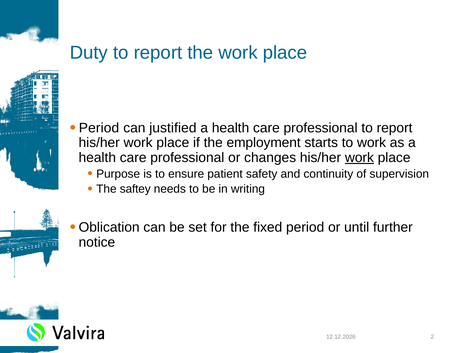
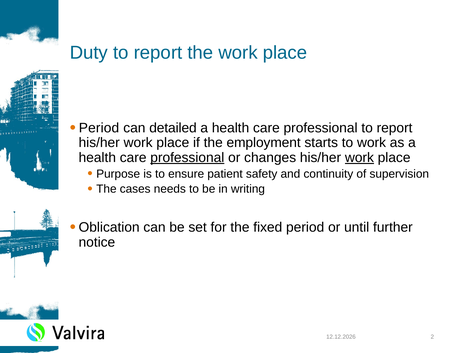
justified: justified -> detailed
professional at (187, 158) underline: none -> present
saftey: saftey -> cases
